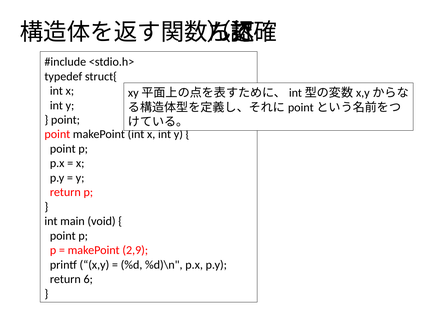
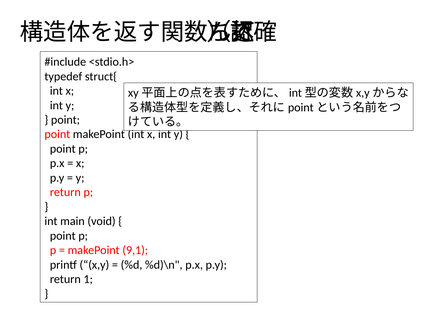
2,9: 2,9 -> 9,1
6: 6 -> 1
